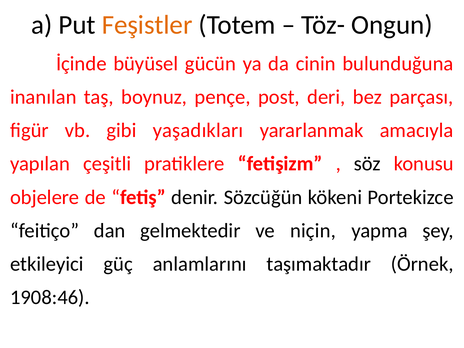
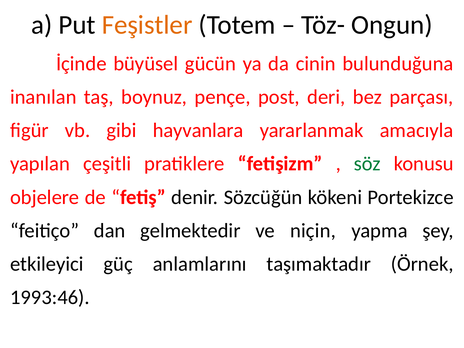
yaşadıkları: yaşadıkları -> hayvanlara
söz colour: black -> green
1908:46: 1908:46 -> 1993:46
